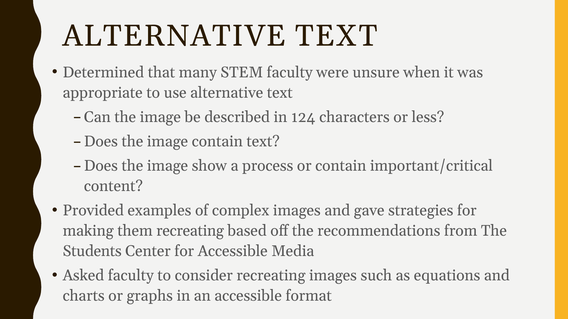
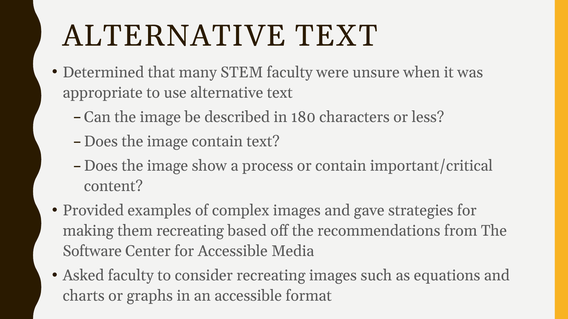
124: 124 -> 180
Students: Students -> Software
